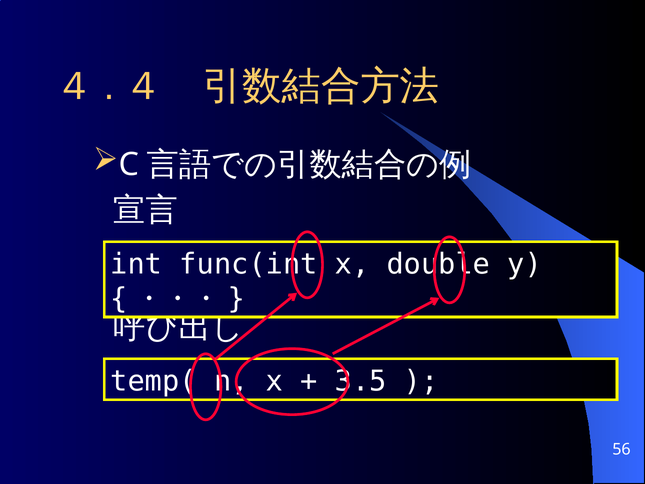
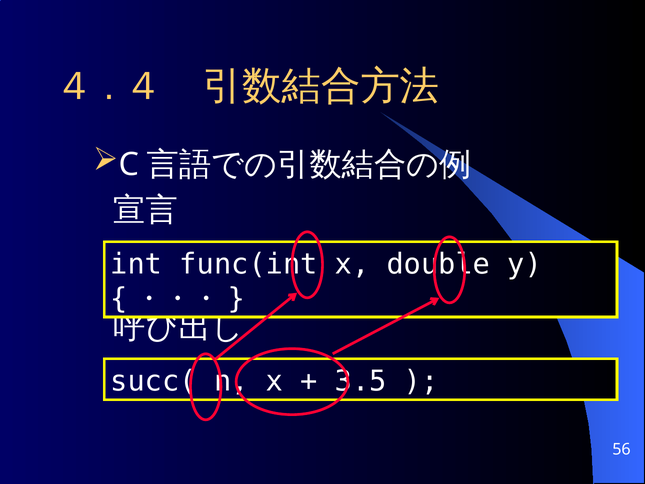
temp(: temp( -> succ(
